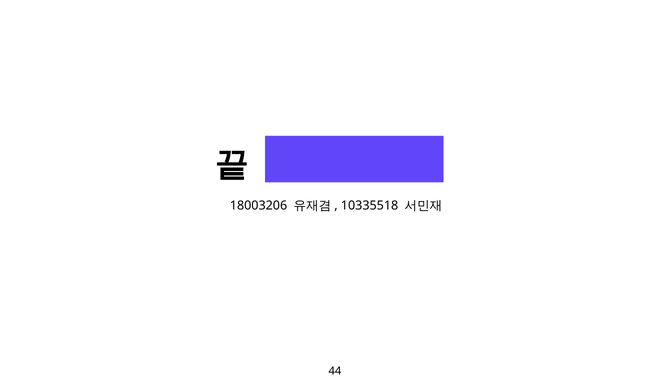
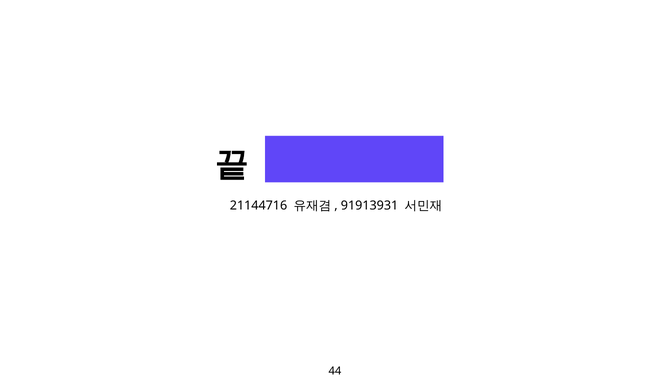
18003206: 18003206 -> 21144716
10335518: 10335518 -> 91913931
